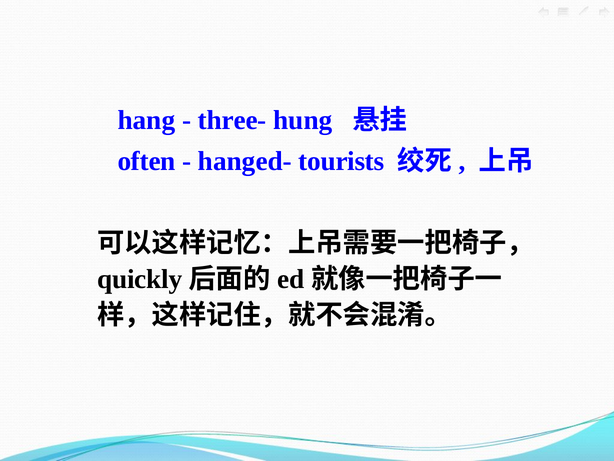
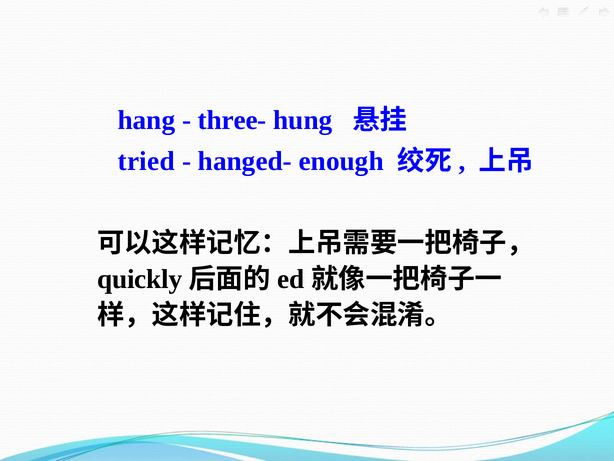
often: often -> tried
tourists: tourists -> enough
